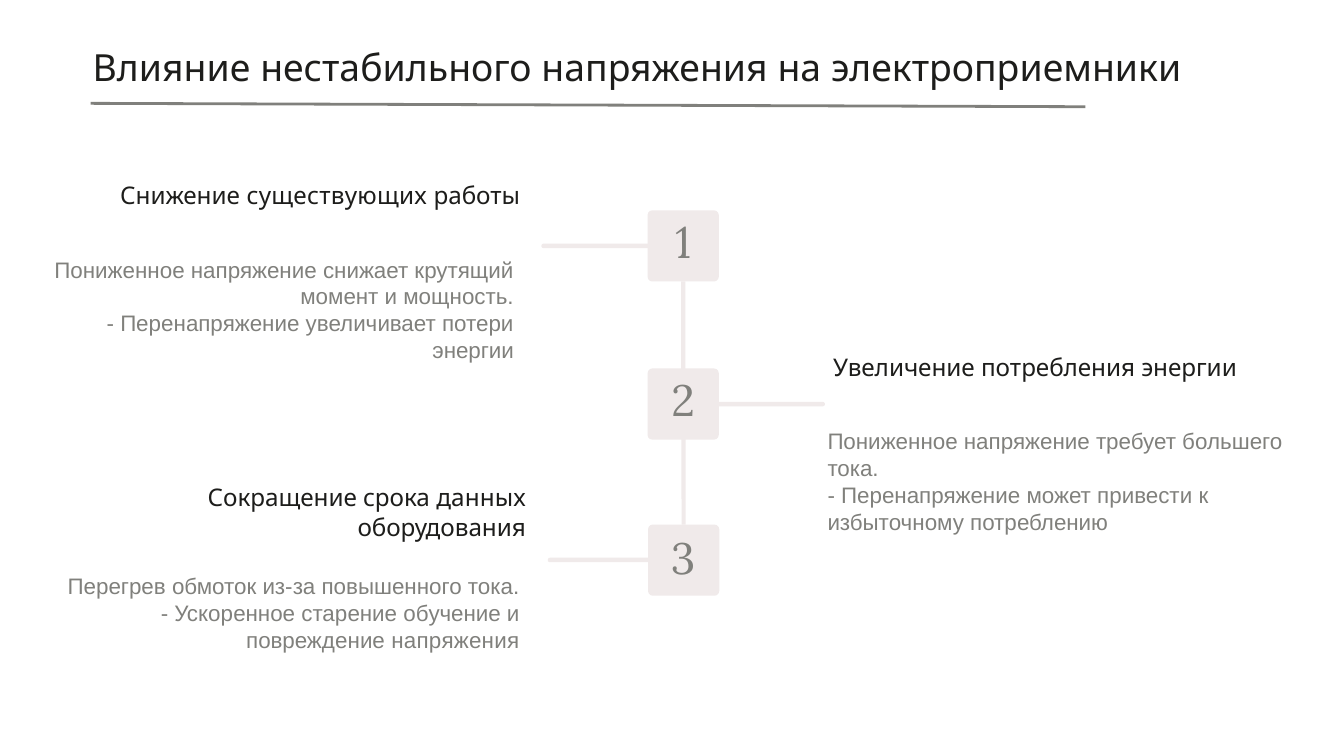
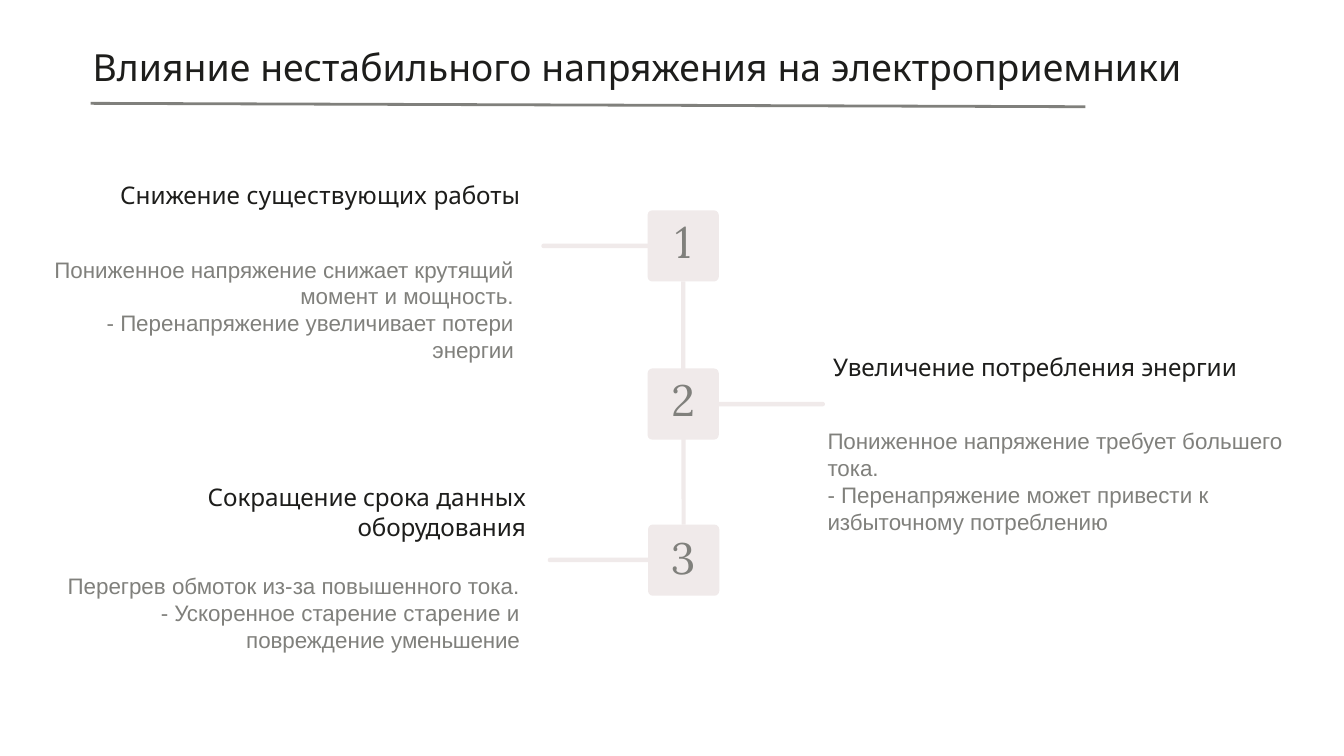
старение обучение: обучение -> старение
повреждение напряжения: напряжения -> уменьшение
